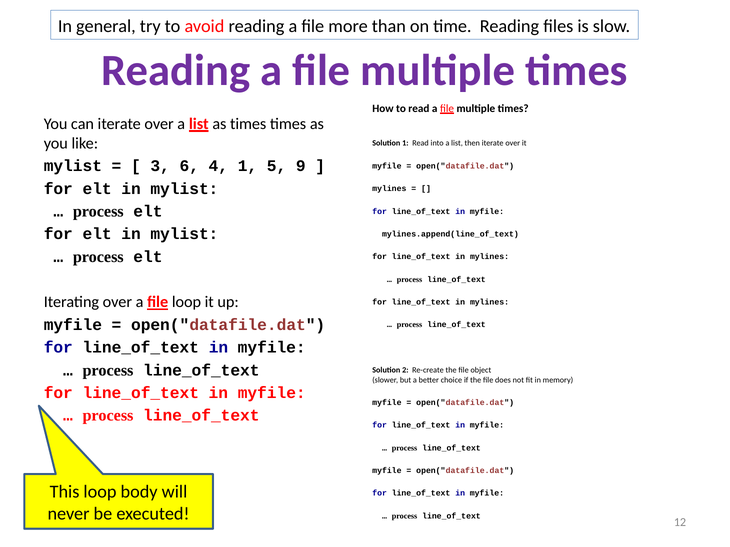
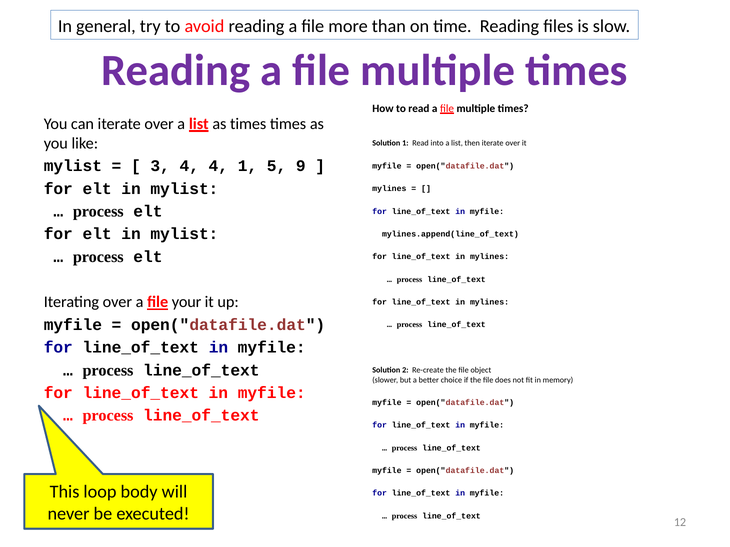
3 6: 6 -> 4
file loop: loop -> your
